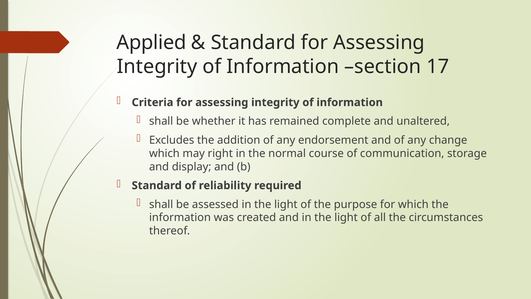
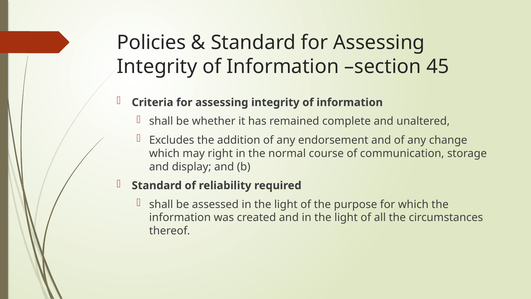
Applied: Applied -> Policies
17: 17 -> 45
